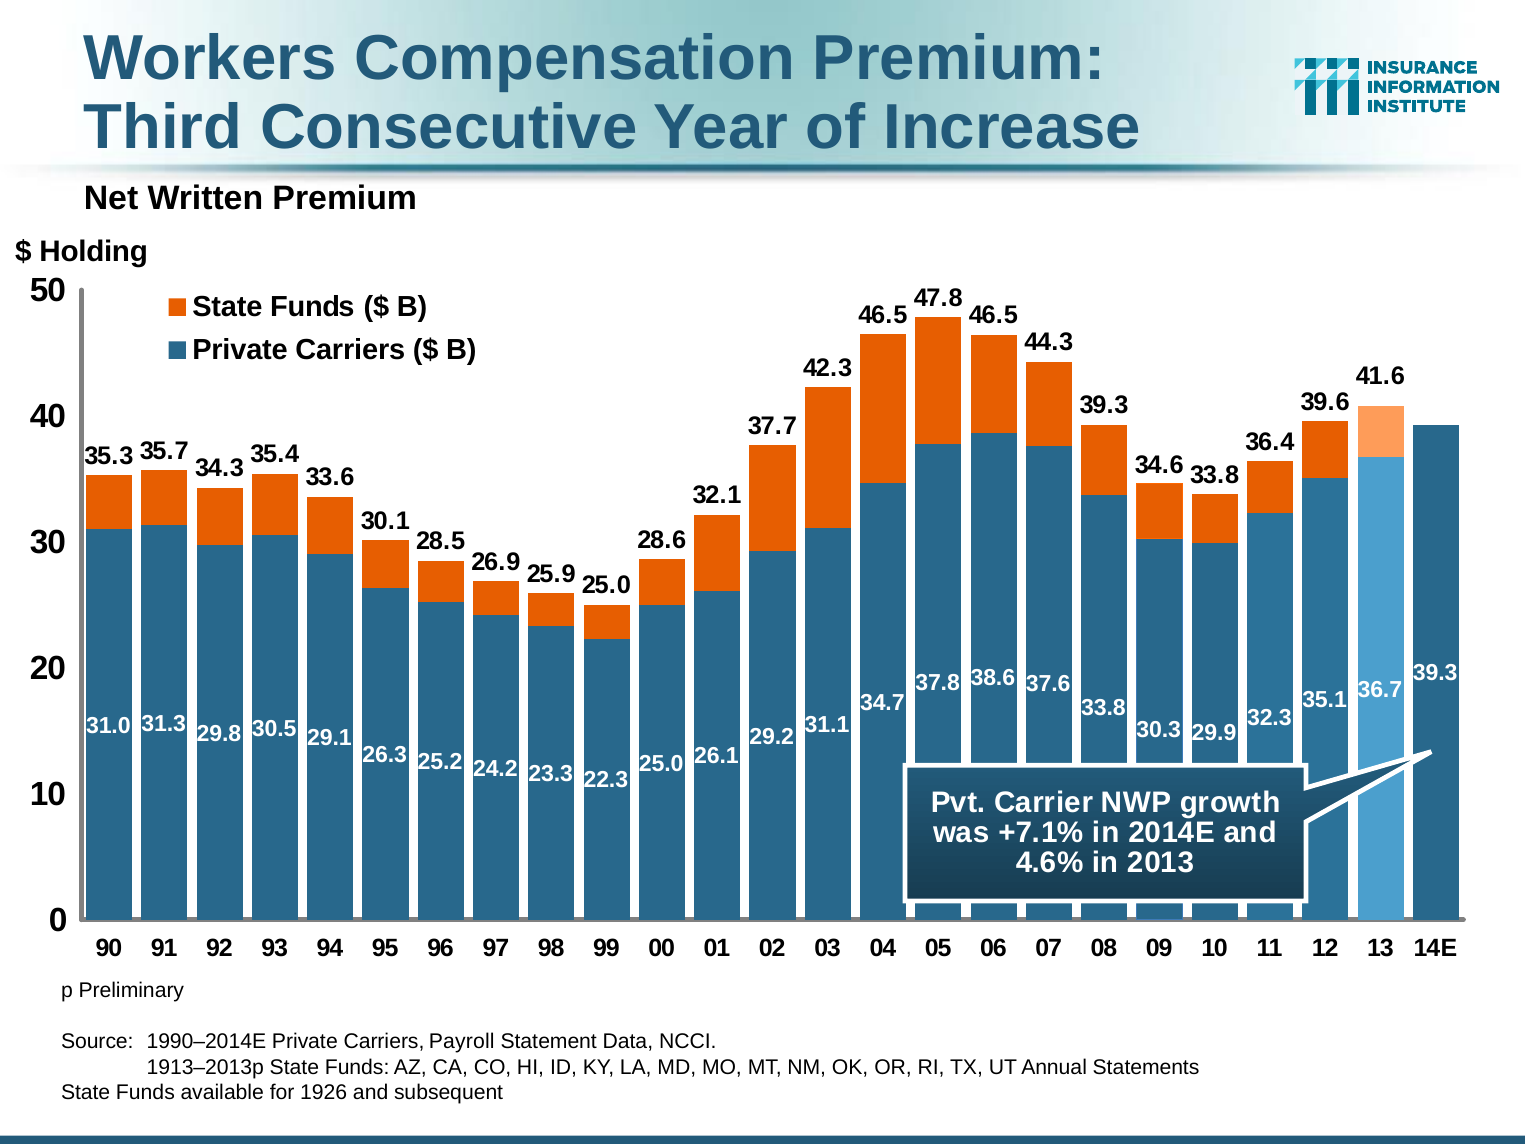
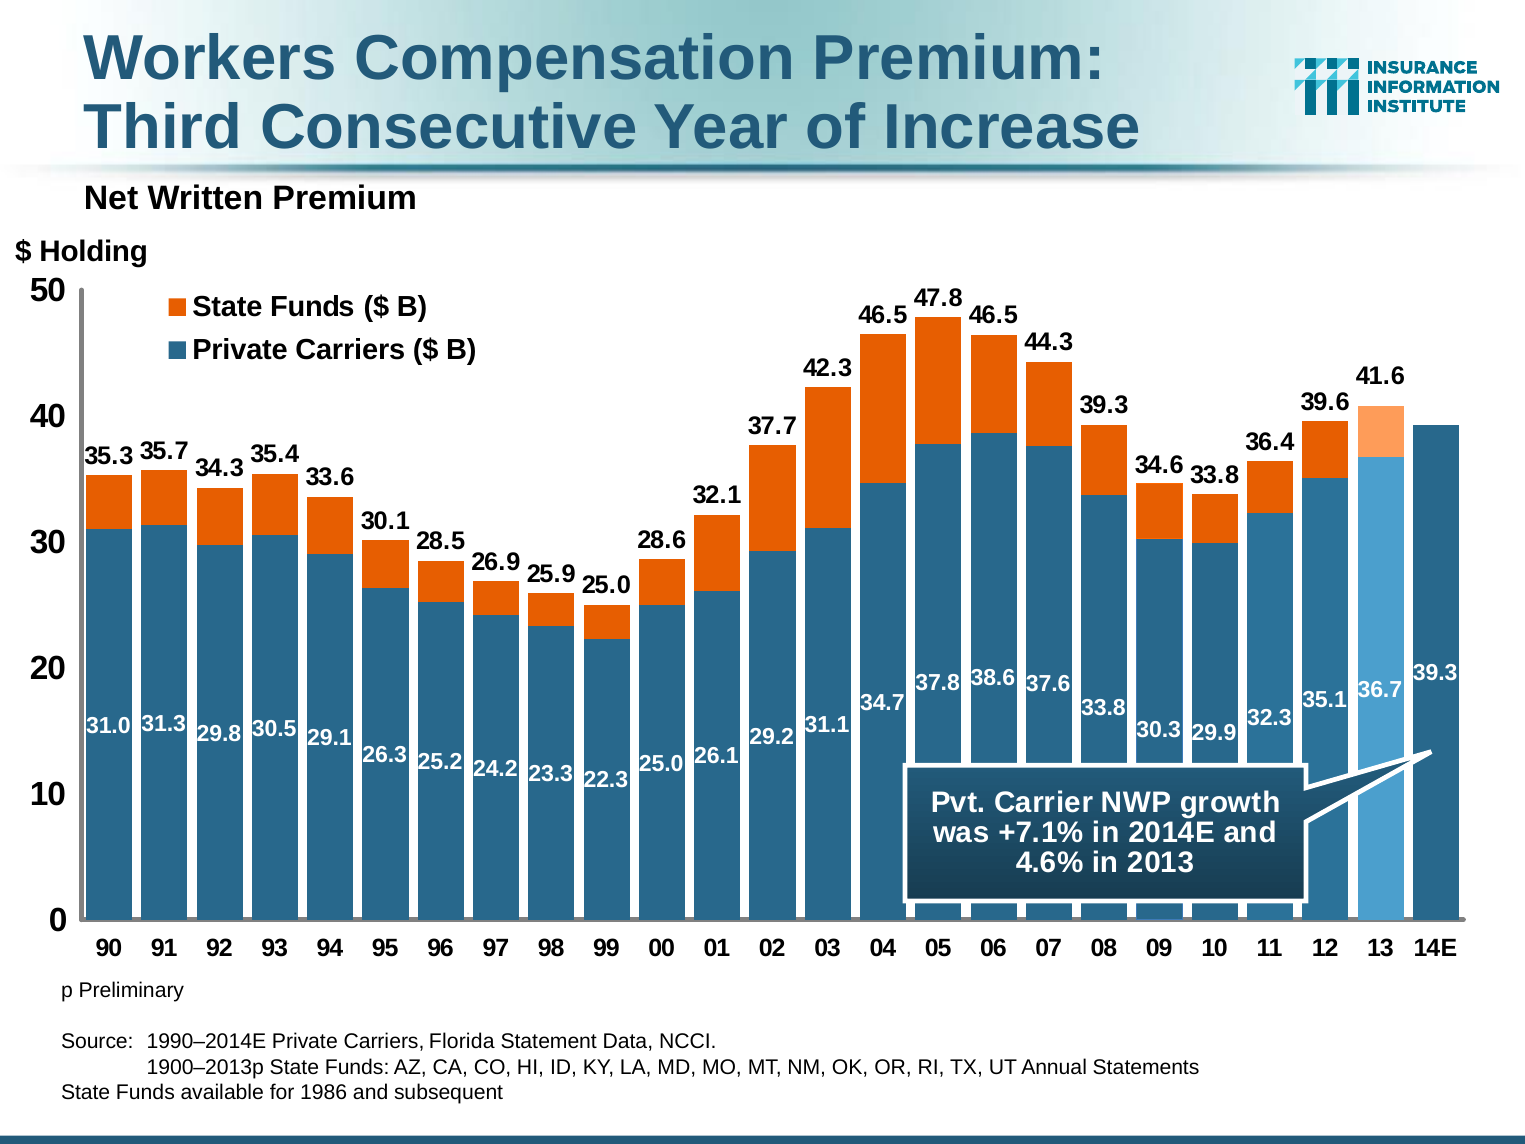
Payroll: Payroll -> Florida
1913–2013p: 1913–2013p -> 1900–2013p
1926: 1926 -> 1986
